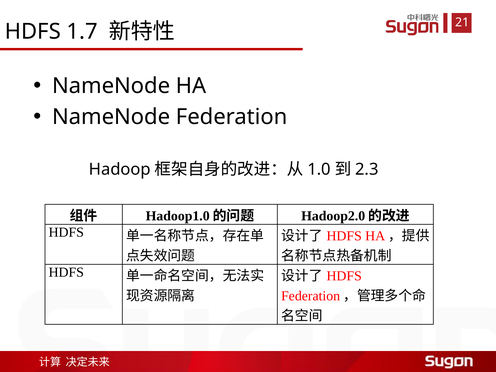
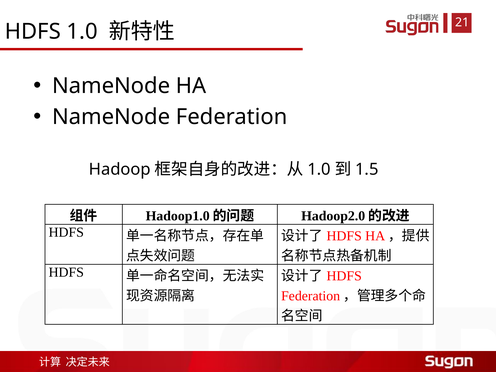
HDFS 1.7: 1.7 -> 1.0
2.3: 2.3 -> 1.5
